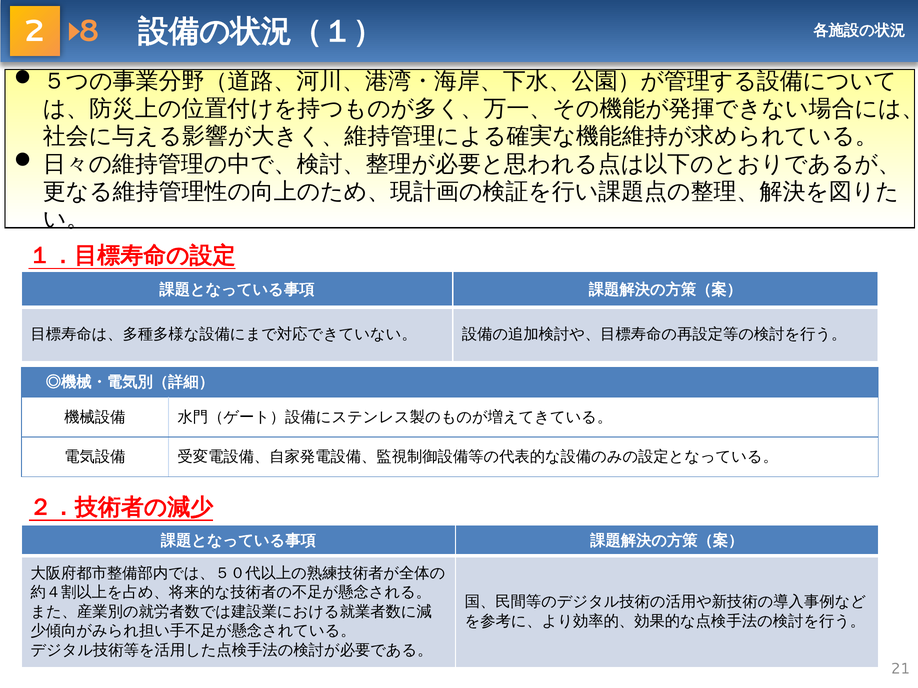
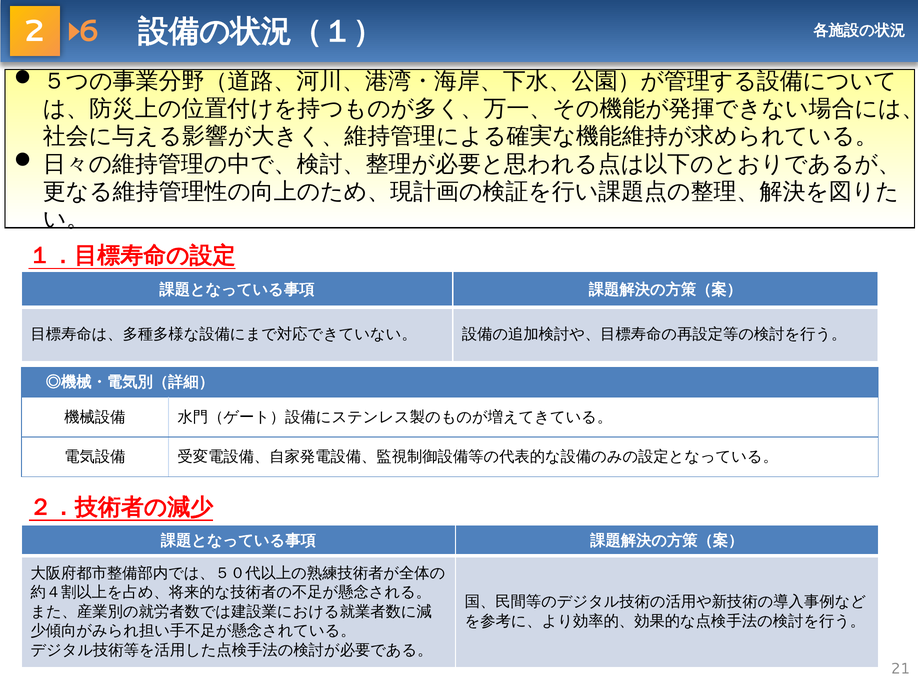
8: 8 -> 6
